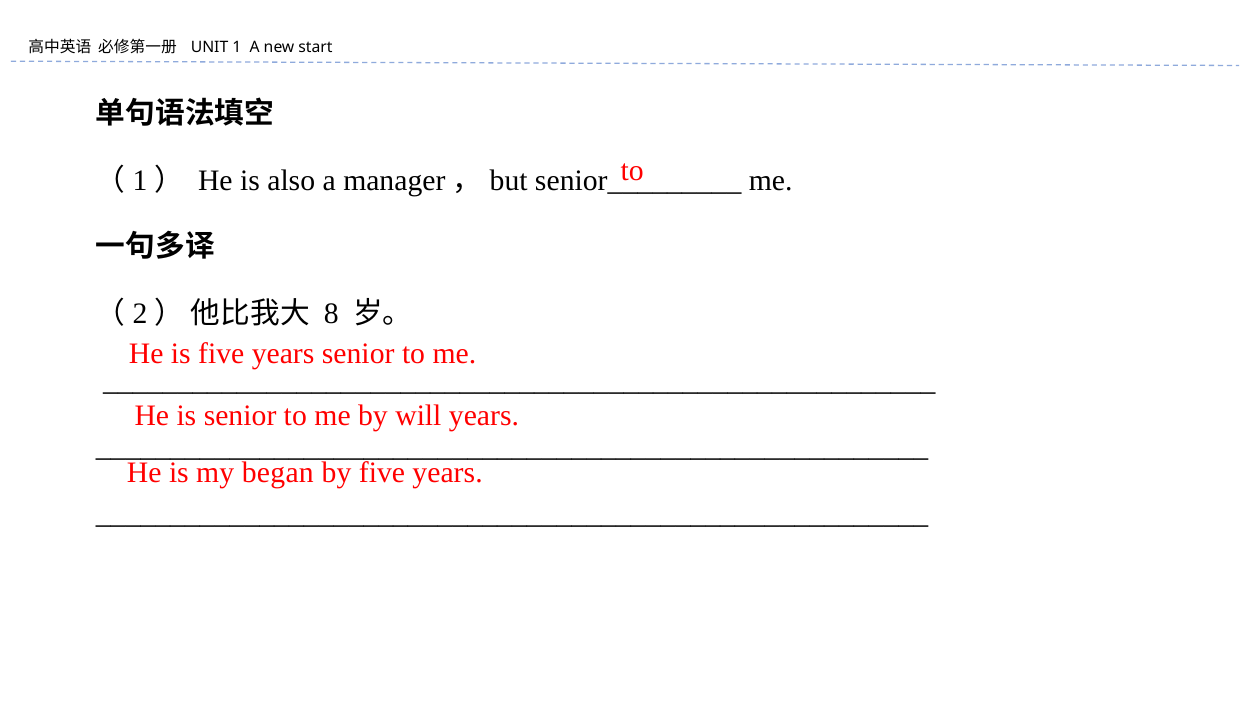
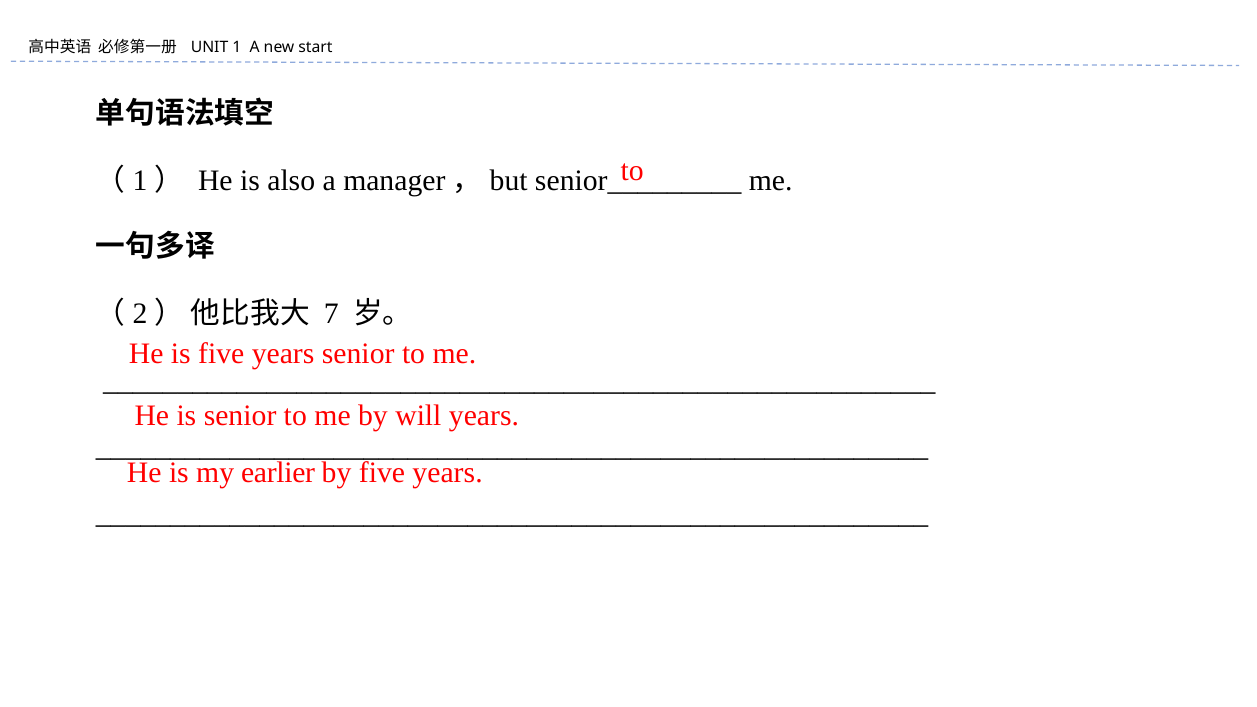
8: 8 -> 7
began: began -> earlier
